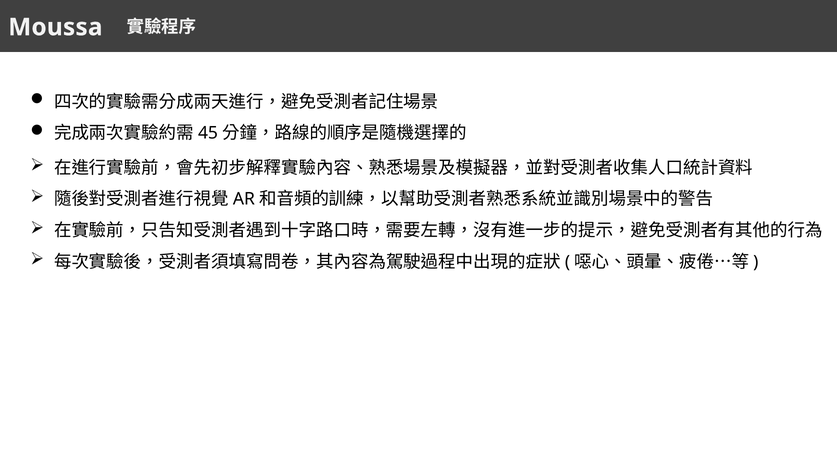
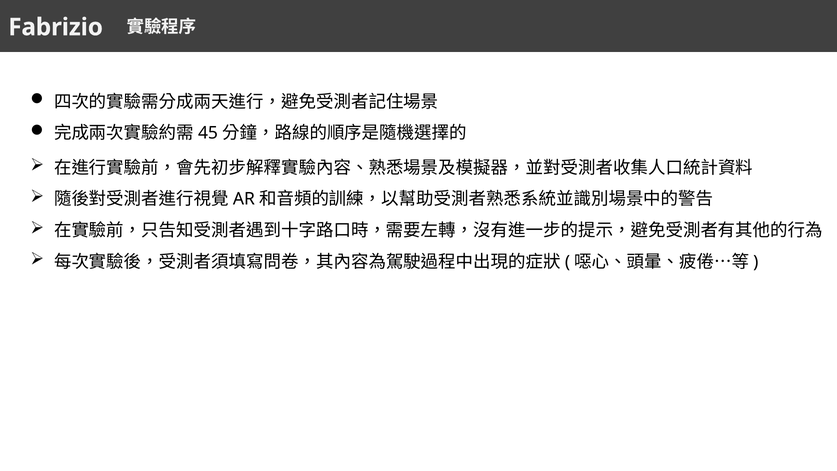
Moussa: Moussa -> Fabrizio
